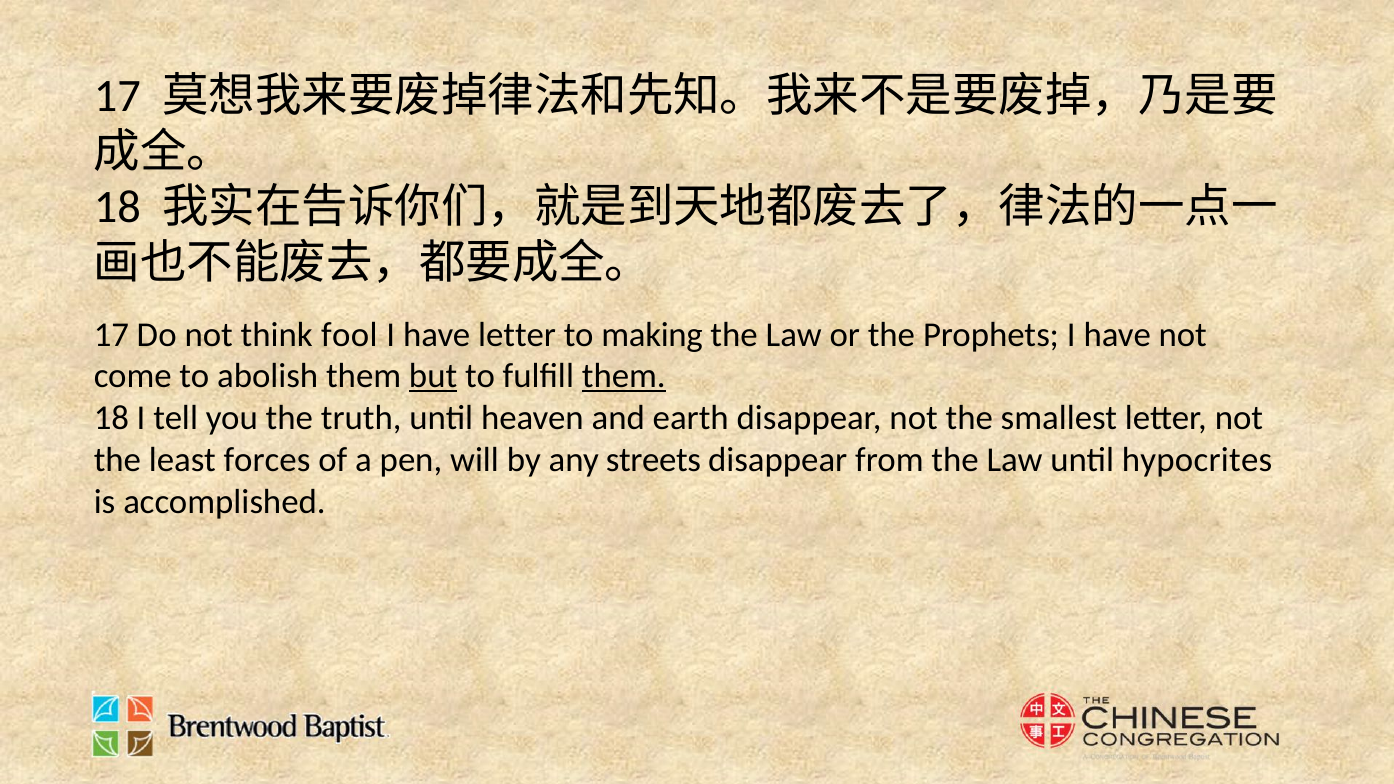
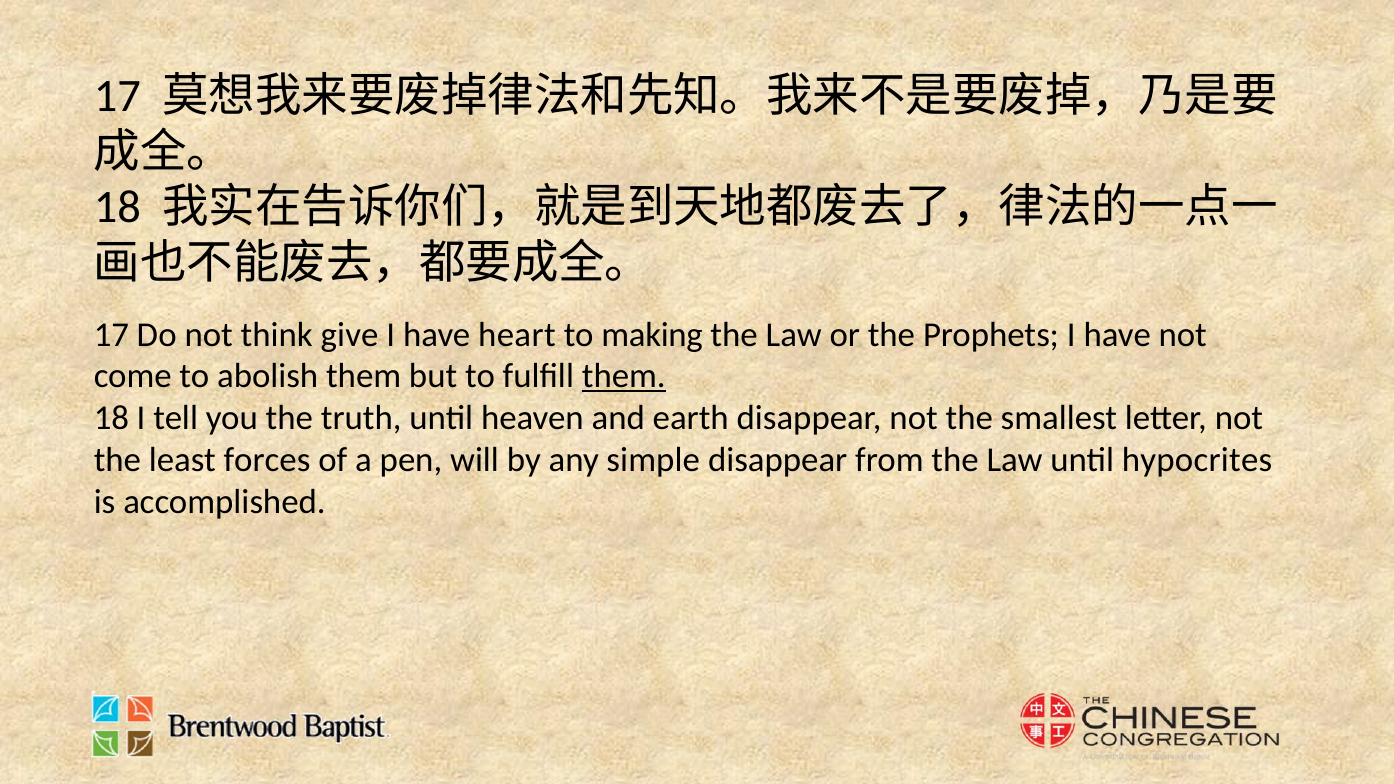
fool: fool -> give
have letter: letter -> heart
but underline: present -> none
streets: streets -> simple
